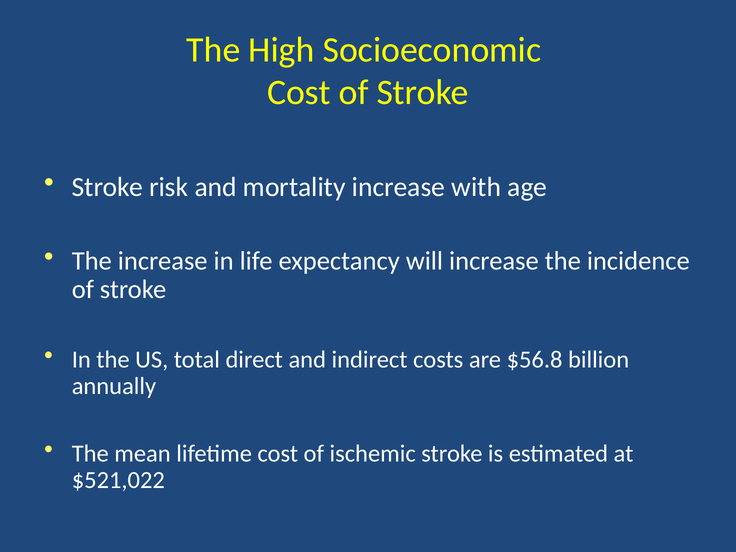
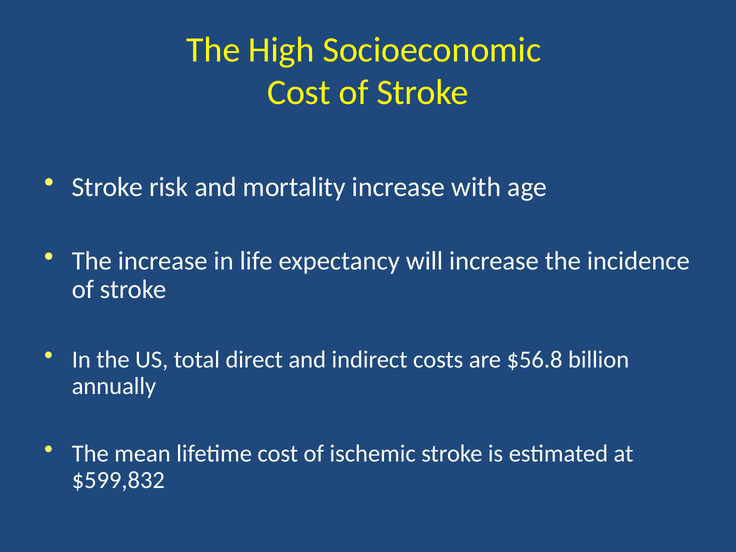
$521,022: $521,022 -> $599,832
